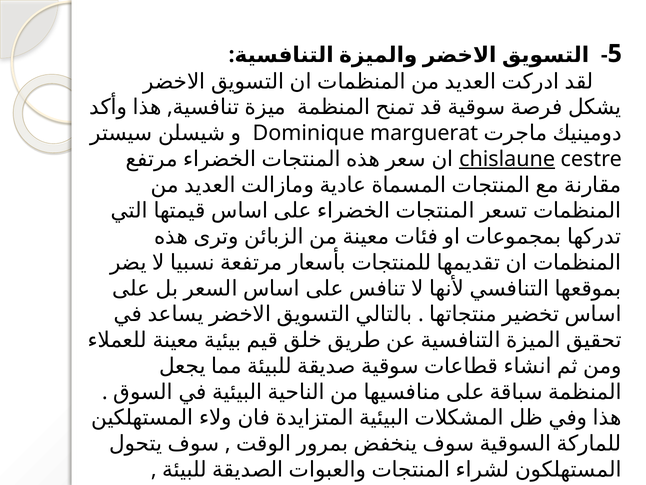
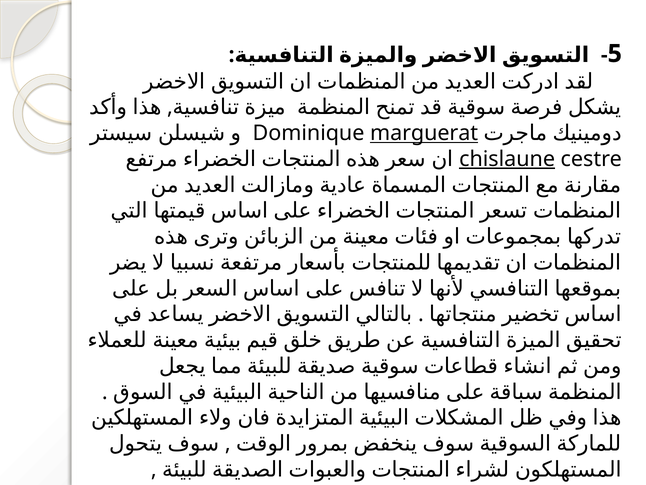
marguerat underline: none -> present
